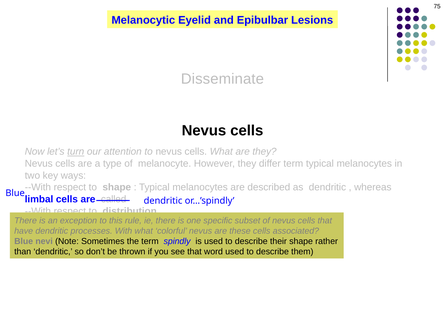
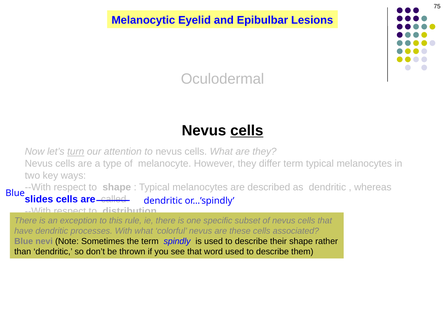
Disseminate: Disseminate -> Oculodermal
cells at (247, 131) underline: none -> present
limbal: limbal -> slides
